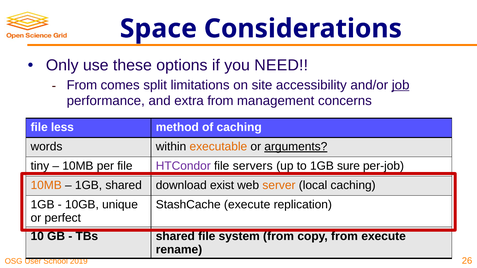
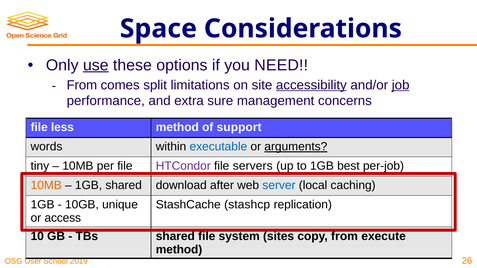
use underline: none -> present
accessibility underline: none -> present
extra from: from -> sure
of caching: caching -> support
executable colour: orange -> blue
sure: sure -> best
exist: exist -> after
server colour: orange -> blue
StashCache execute: execute -> stashcp
perfect: perfect -> access
from at (279, 236): from -> sites
rename at (179, 250): rename -> method
